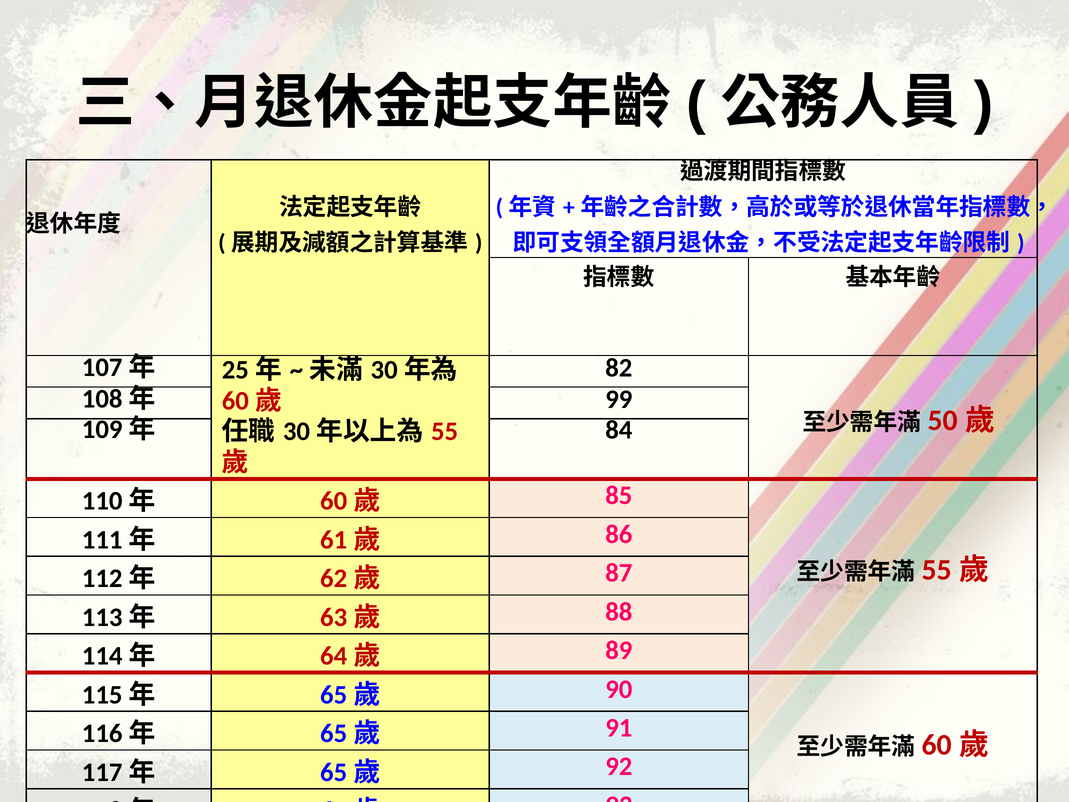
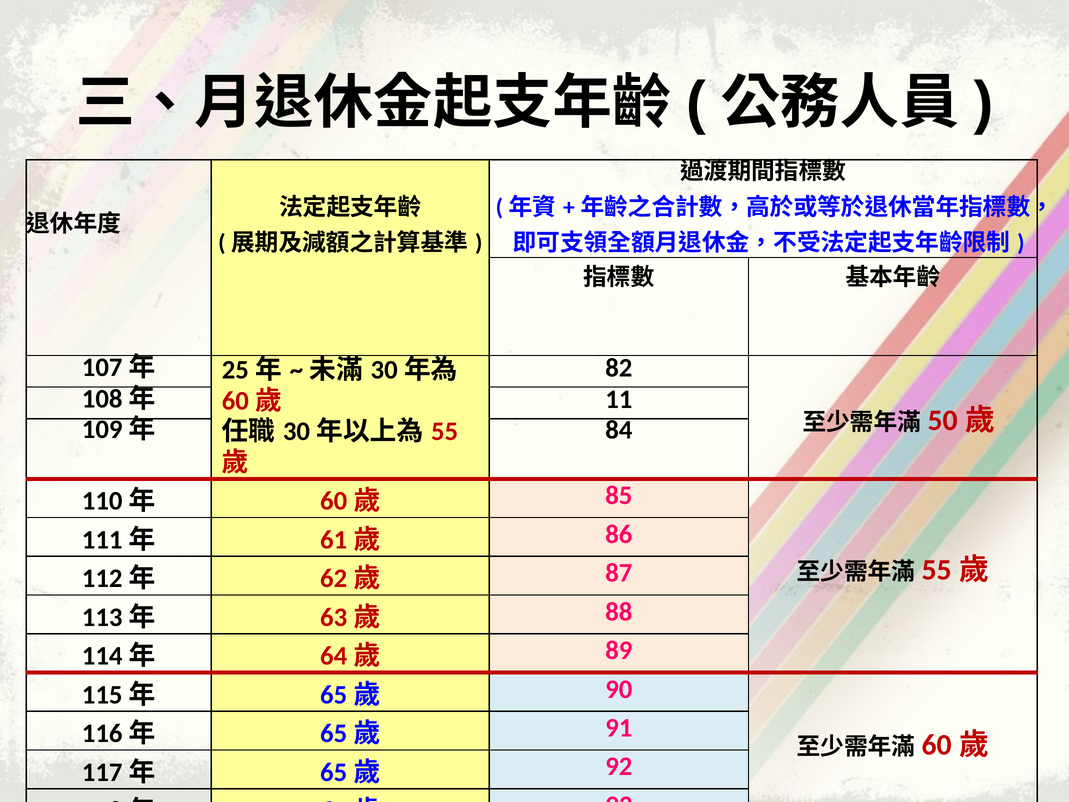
99: 99 -> 11
